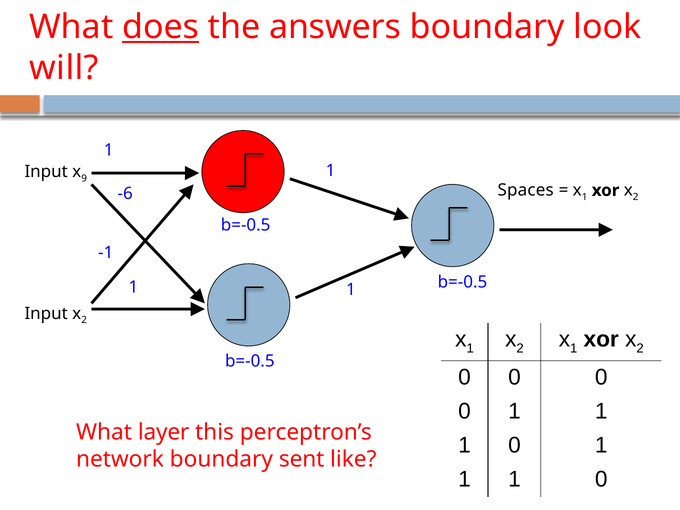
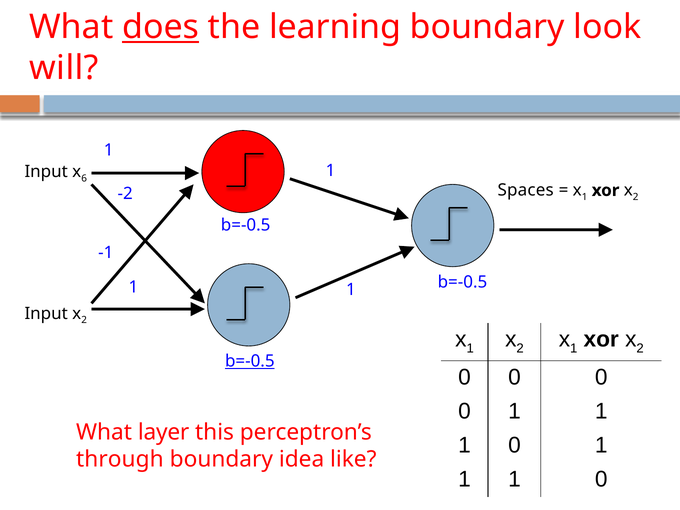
answers: answers -> learning
9: 9 -> 6
-6: -6 -> -2
b=-0.5 at (250, 361) underline: none -> present
network: network -> through
sent: sent -> idea
